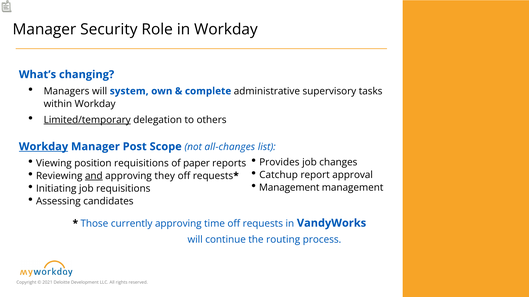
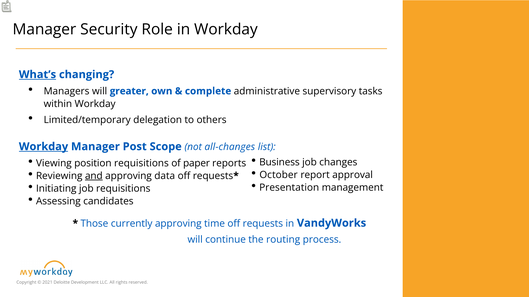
What’s underline: none -> present
system: system -> greater
Limited/temporary underline: present -> none
Provides: Provides -> Business
Catchup: Catchup -> October
they: they -> data
Management at (289, 188): Management -> Presentation
